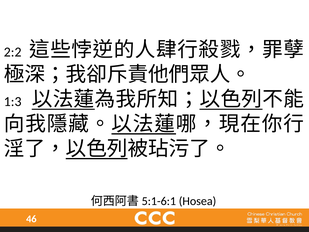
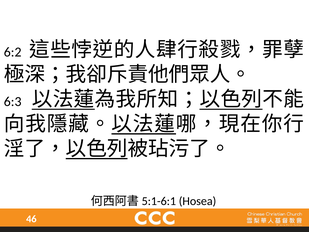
2:2: 2:2 -> 6:2
1:3: 1:3 -> 6:3
